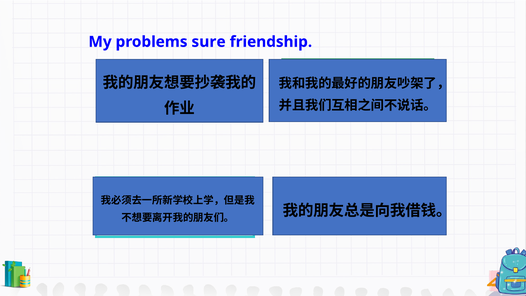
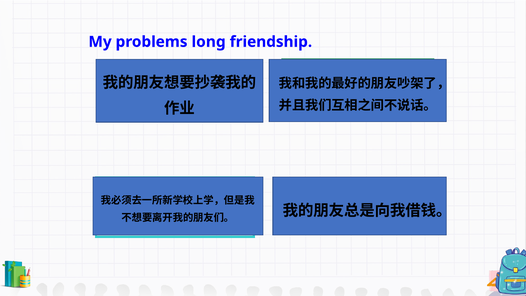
sure: sure -> long
